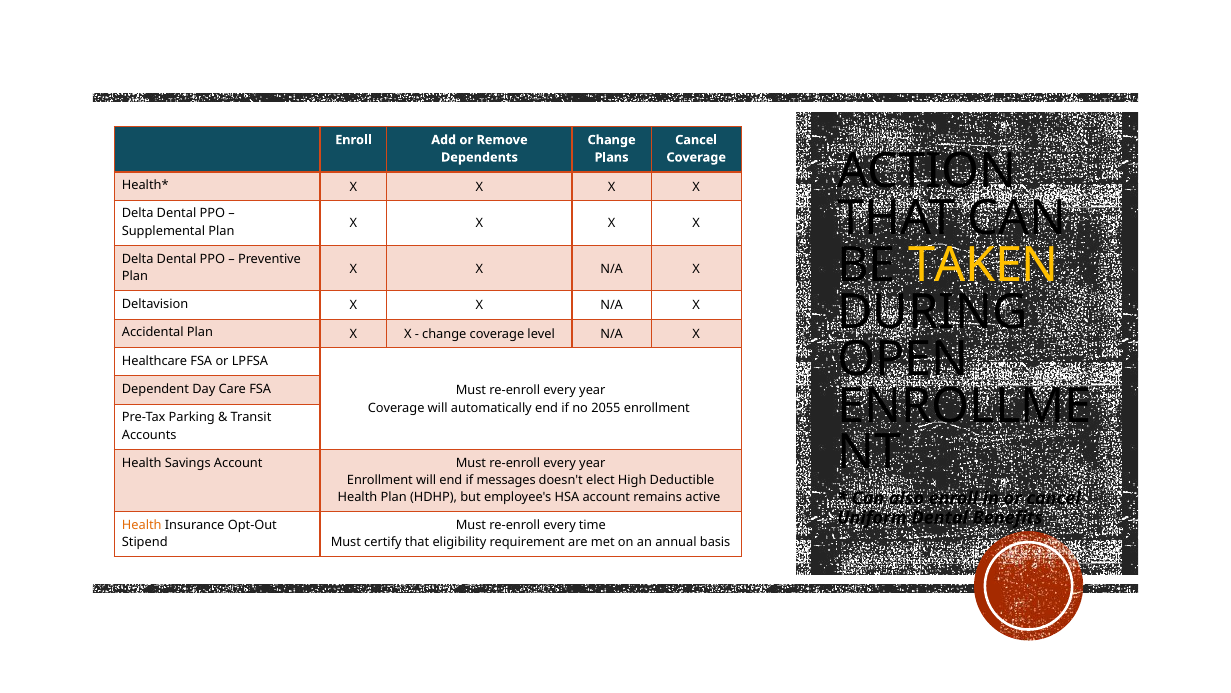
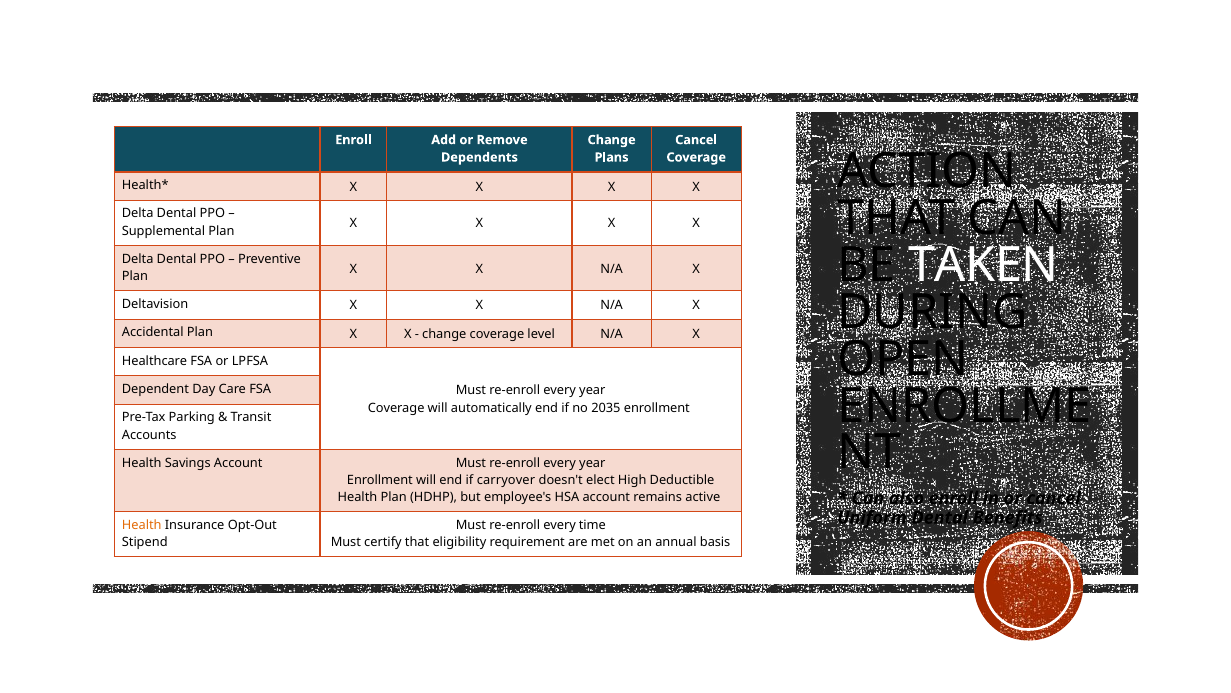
TAKEN colour: yellow -> white
2055: 2055 -> 2035
messages: messages -> carryover
